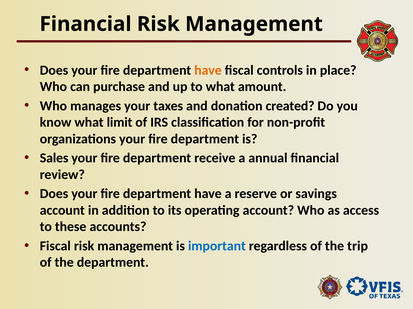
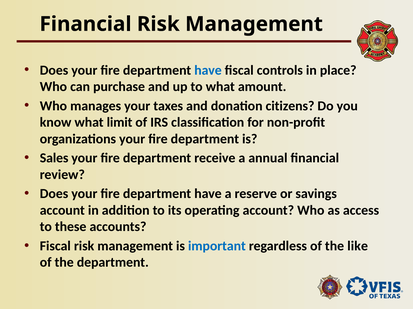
have at (208, 70) colour: orange -> blue
created: created -> citizens
trip: trip -> like
